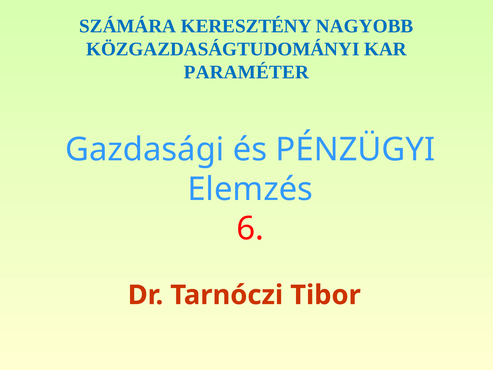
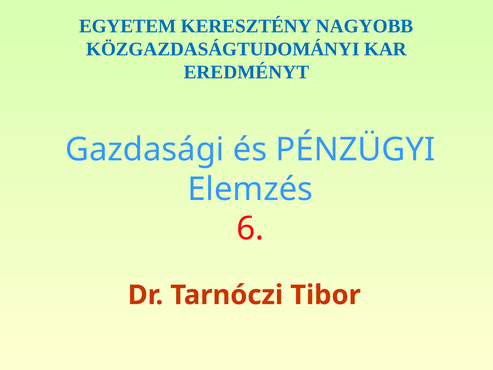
SZÁMÁRA: SZÁMÁRA -> EGYETEM
PARAMÉTER: PARAMÉTER -> EREDMÉNYT
